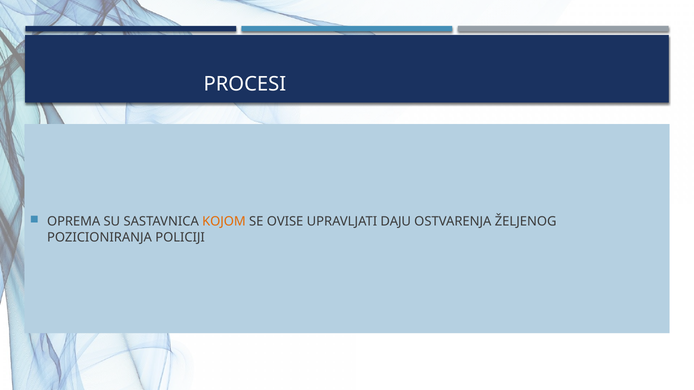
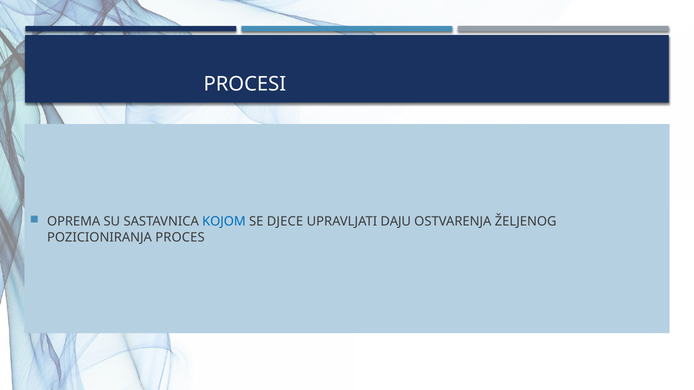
KOJOM colour: orange -> blue
OVISE: OVISE -> DJECE
POLICIJI: POLICIJI -> PROCES
